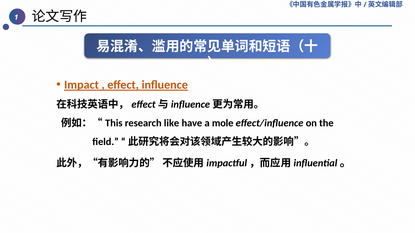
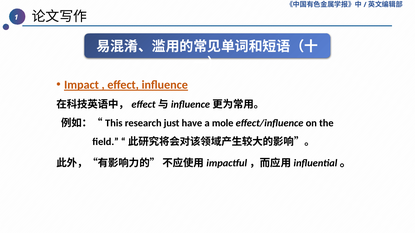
like: like -> just
